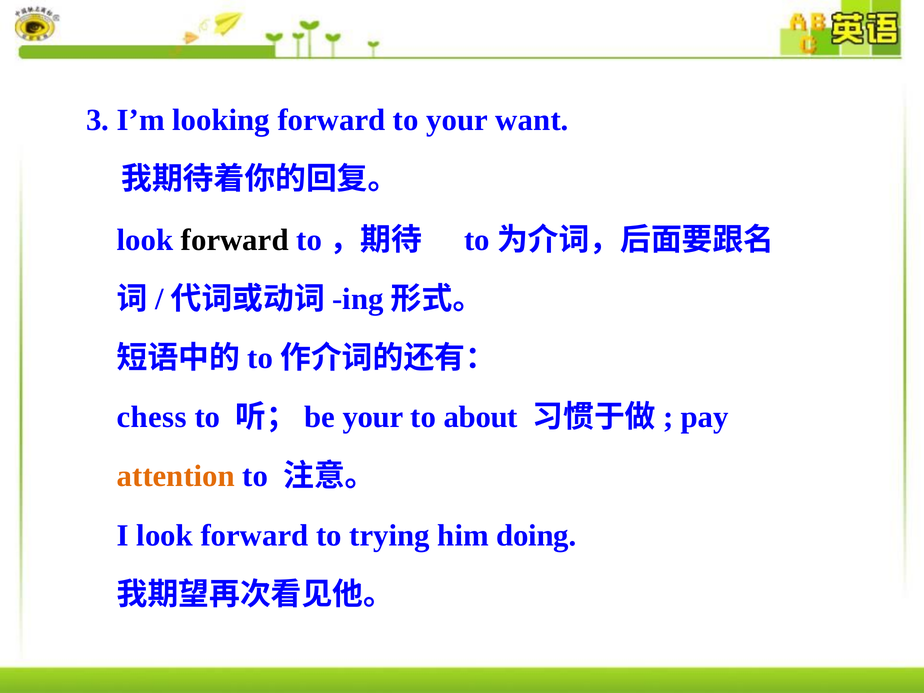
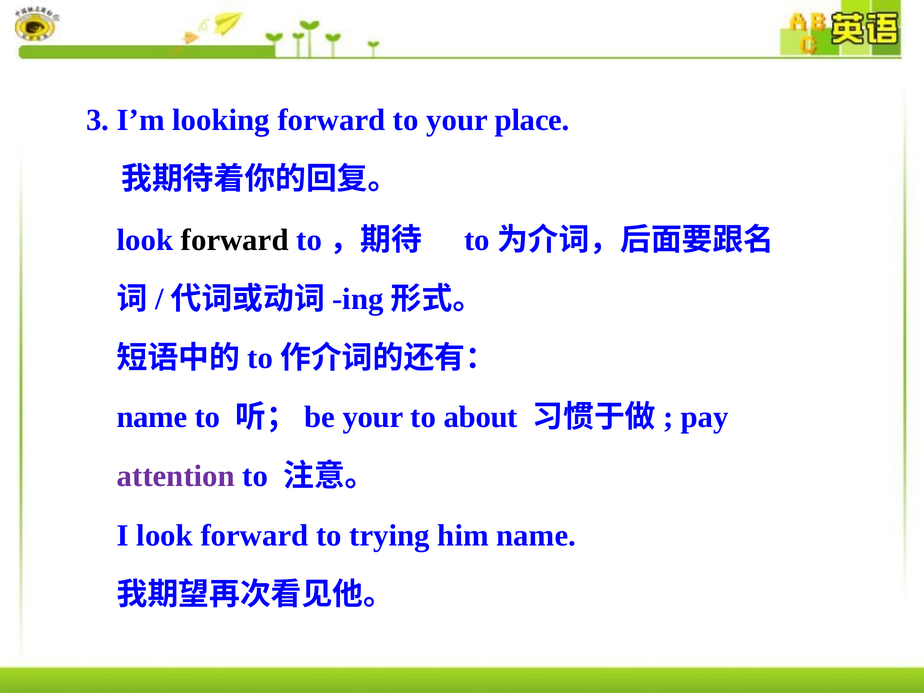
want: want -> place
chess at (152, 417): chess -> name
attention colour: orange -> purple
him doing: doing -> name
